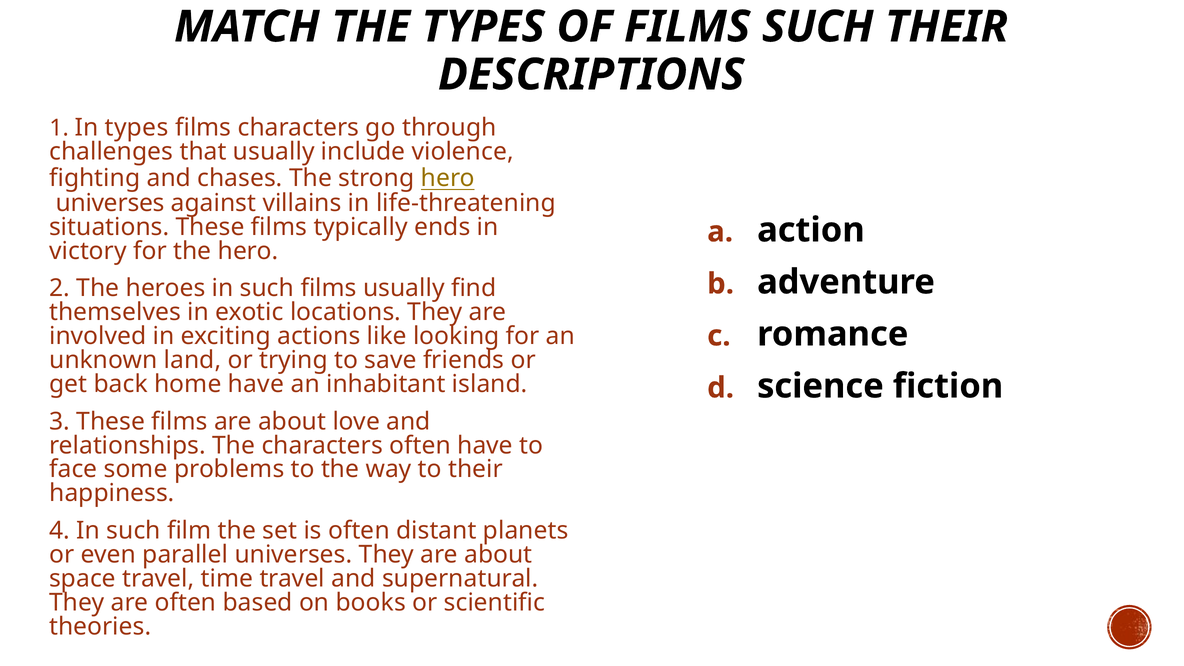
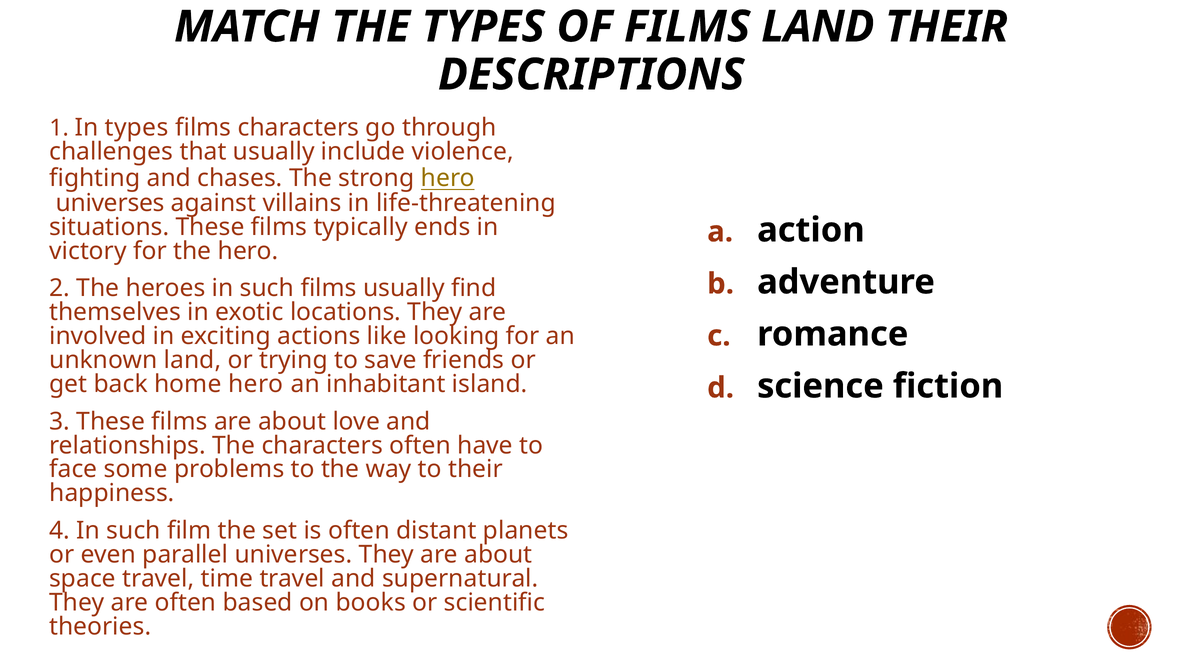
FILMS SUCH: SUCH -> LAND
home have: have -> hero
